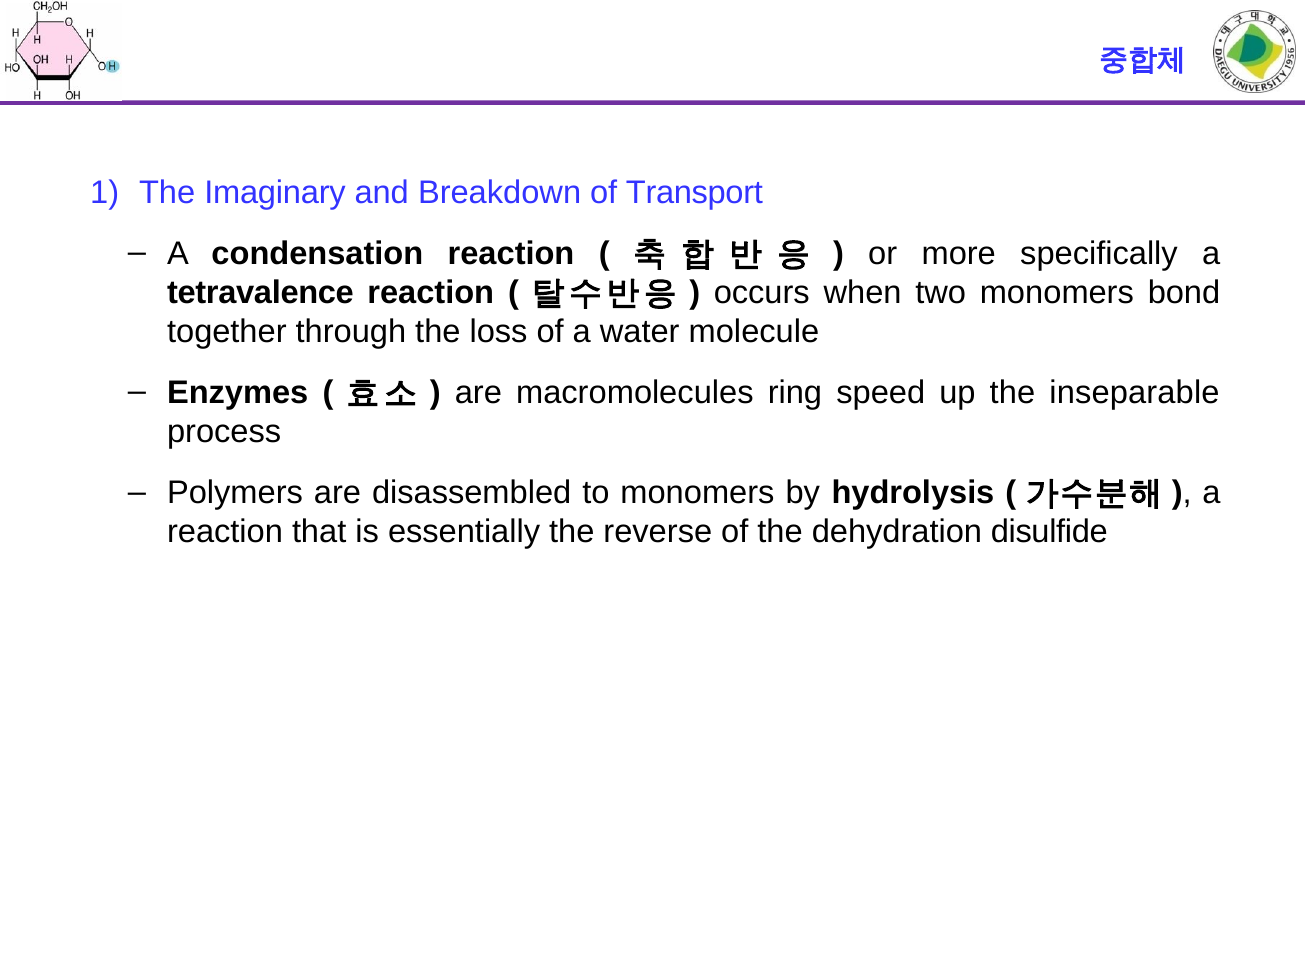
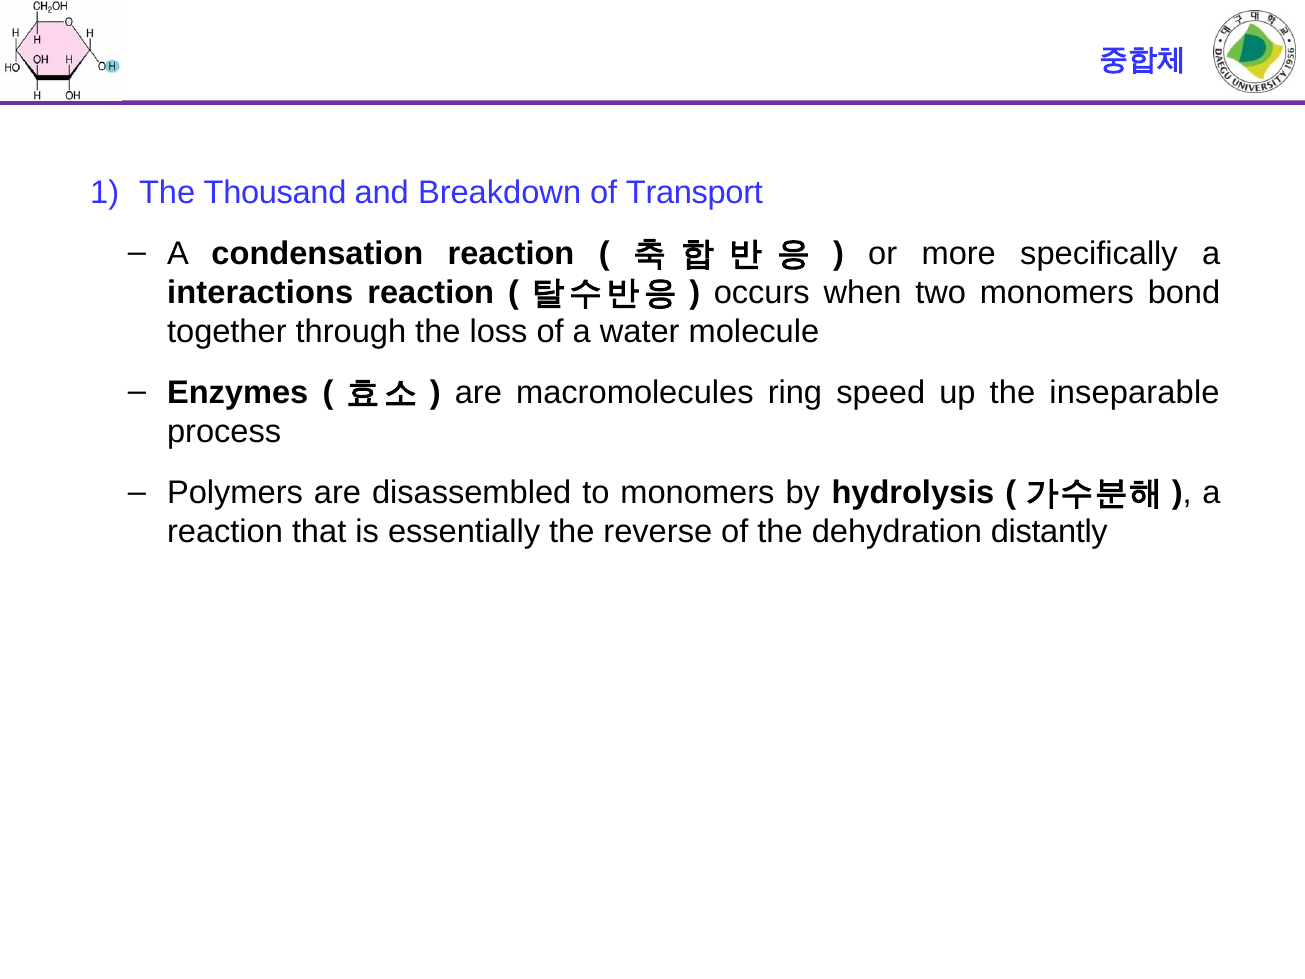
Imaginary: Imaginary -> Thousand
tetravalence: tetravalence -> interactions
disulfide: disulfide -> distantly
